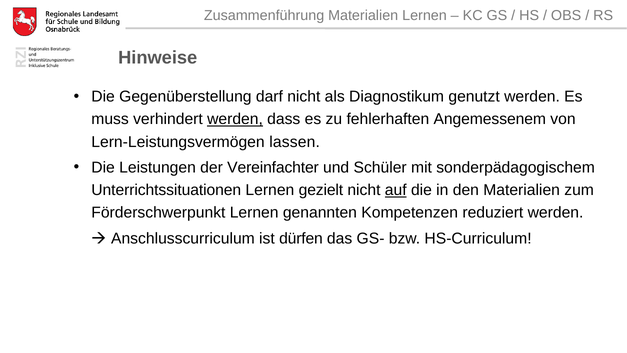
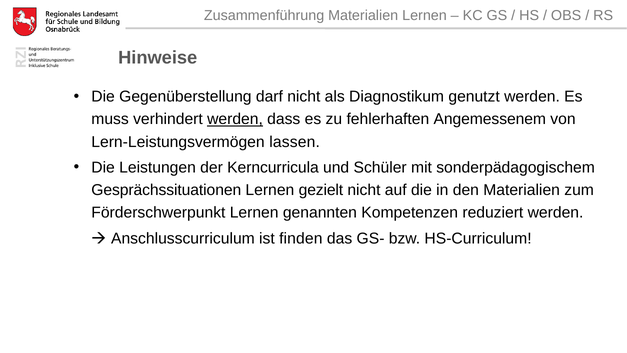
Vereinfachter: Vereinfachter -> Kerncurricula
Unterrichtssituationen: Unterrichtssituationen -> Gesprächssituationen
auf underline: present -> none
dürfen: dürfen -> finden
